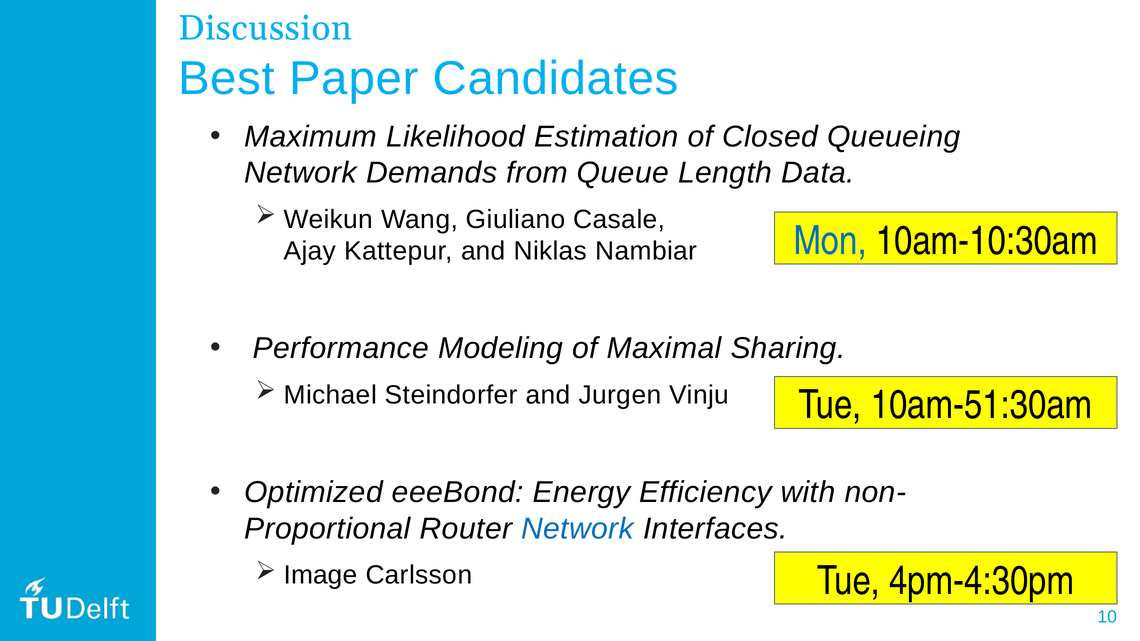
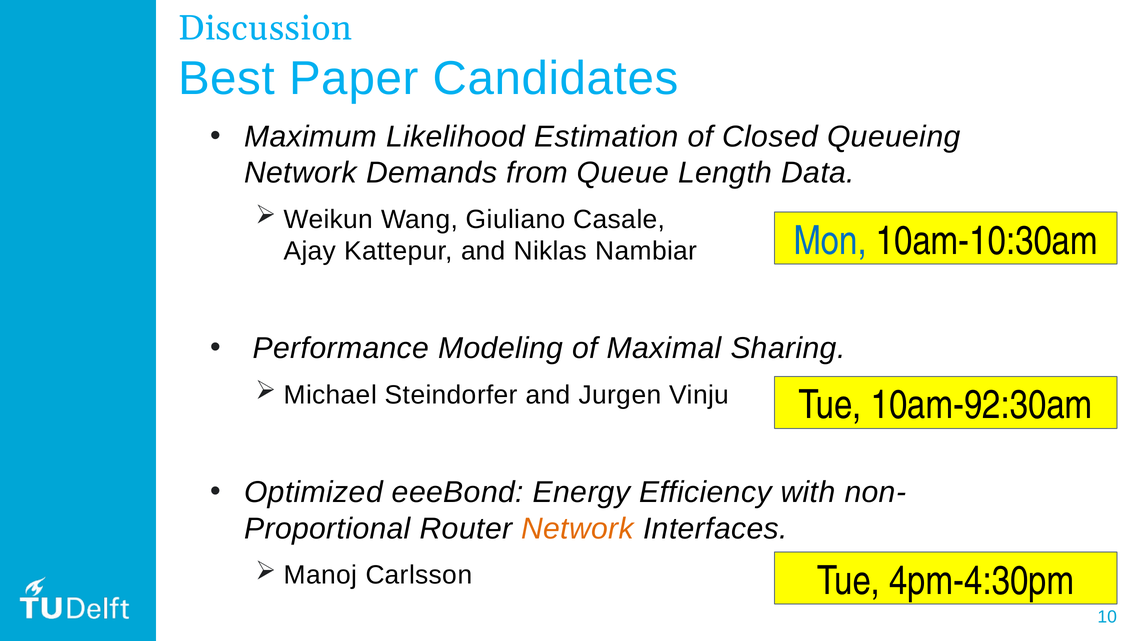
10am-51:30am: 10am-51:30am -> 10am-92:30am
Network at (577, 529) colour: blue -> orange
Image: Image -> Manoj
